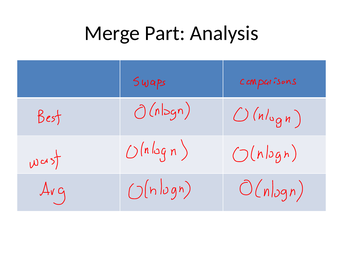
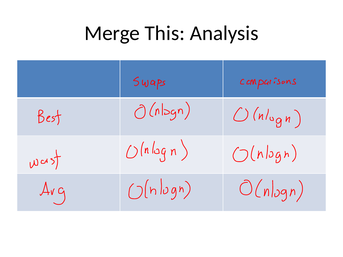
Part: Part -> This
